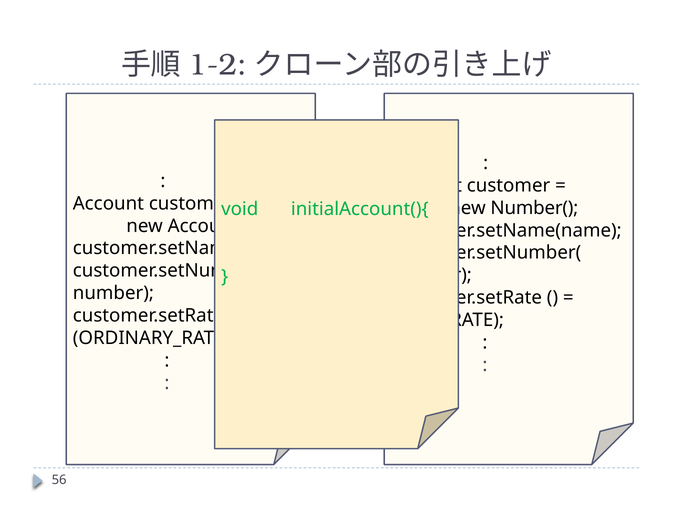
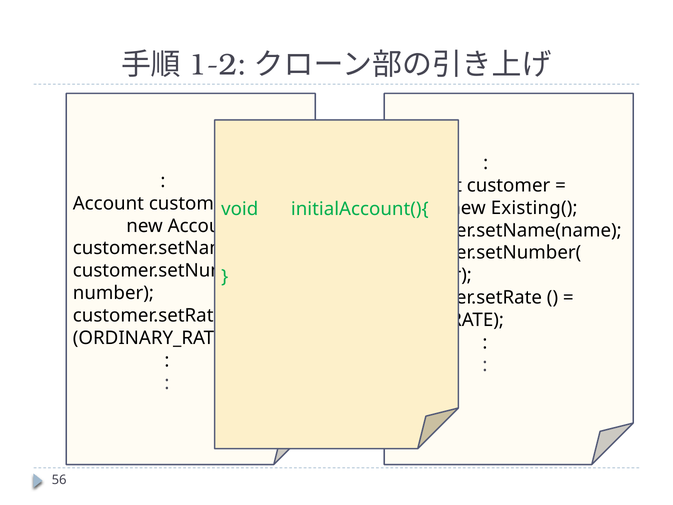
Number(: Number( -> Existing(
